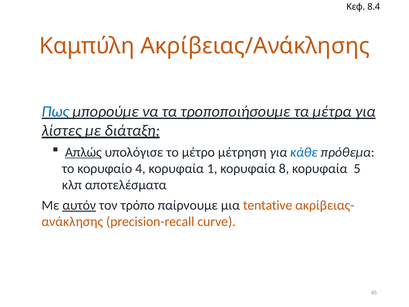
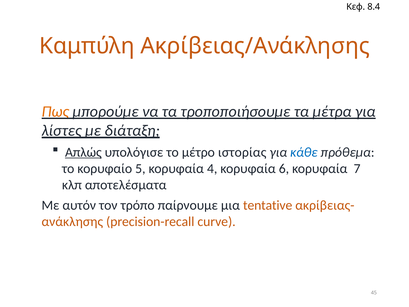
Πως colour: blue -> orange
μέτρηση: μέτρηση -> ιστορίας
4: 4 -> 5
1: 1 -> 4
8: 8 -> 6
5: 5 -> 7
αυτόν underline: present -> none
